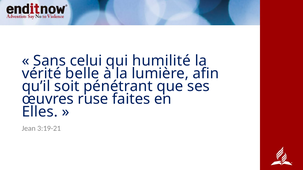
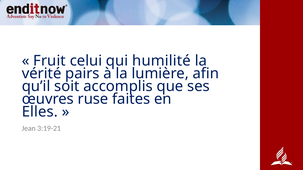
Sans: Sans -> Fruit
belle: belle -> pairs
pénétrant: pénétrant -> accomplis
